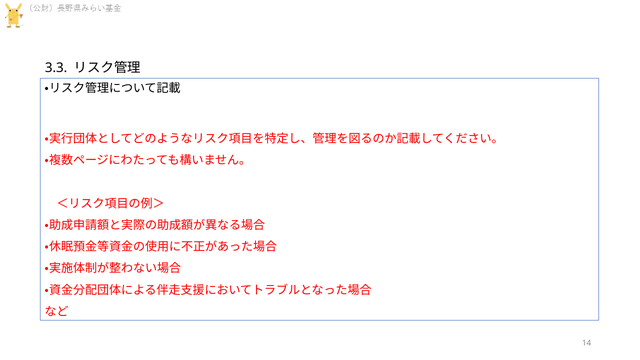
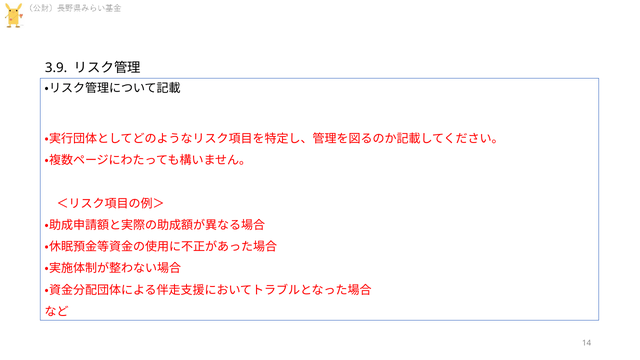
3.3: 3.3 -> 3.9
